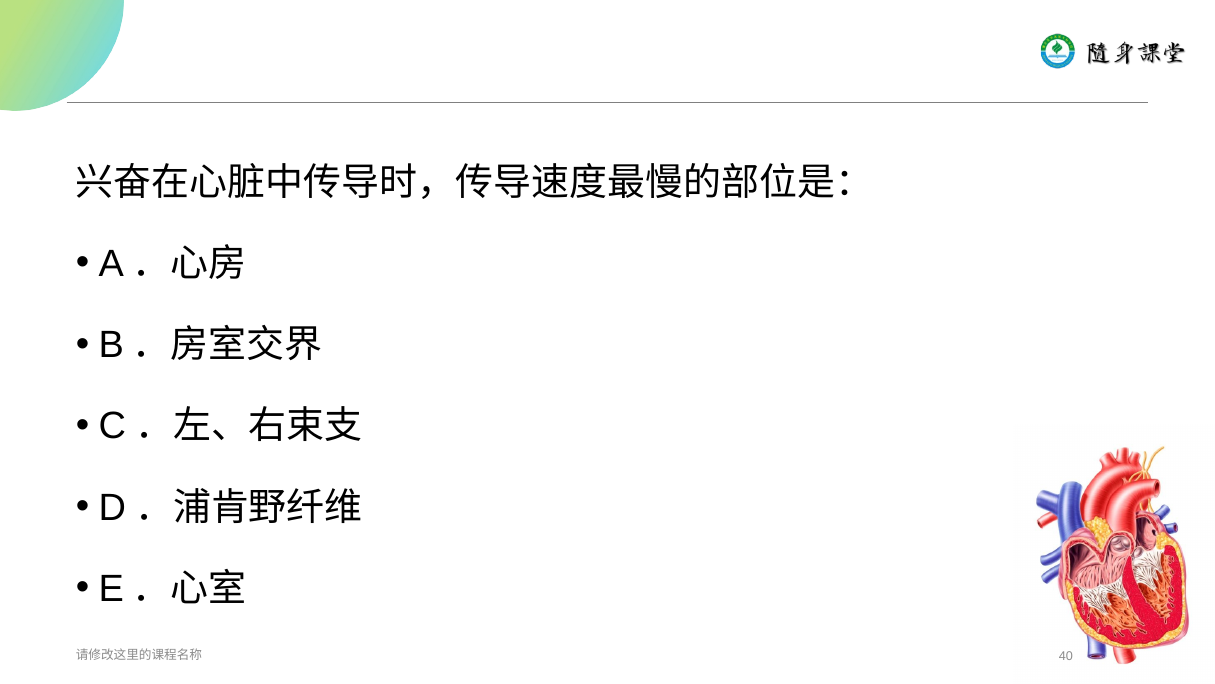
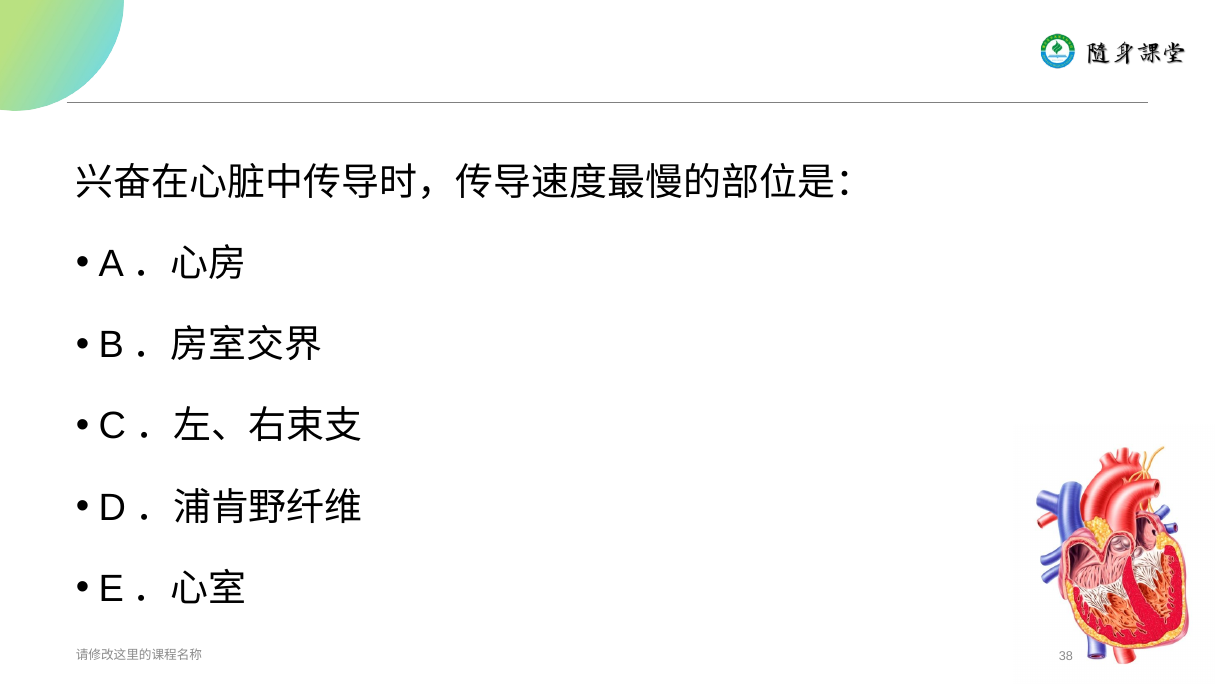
40: 40 -> 38
